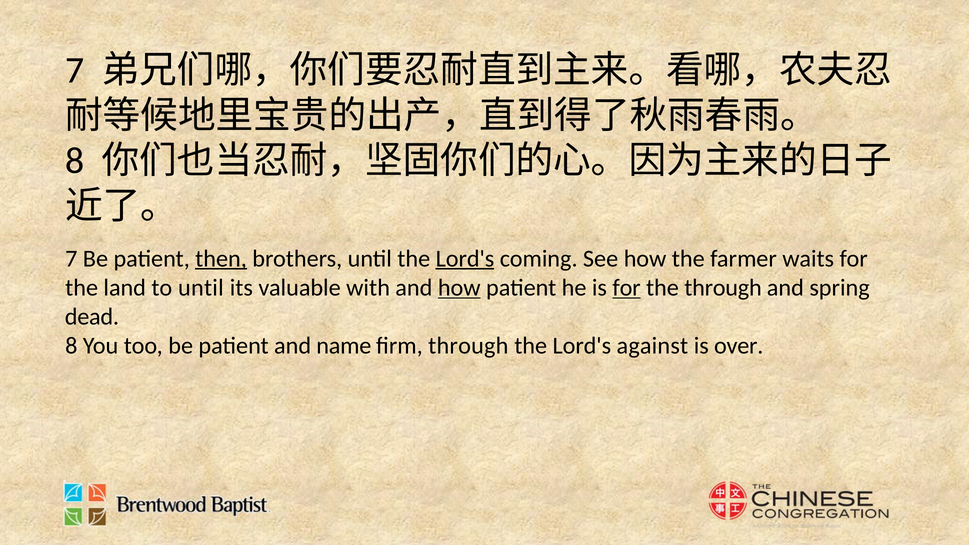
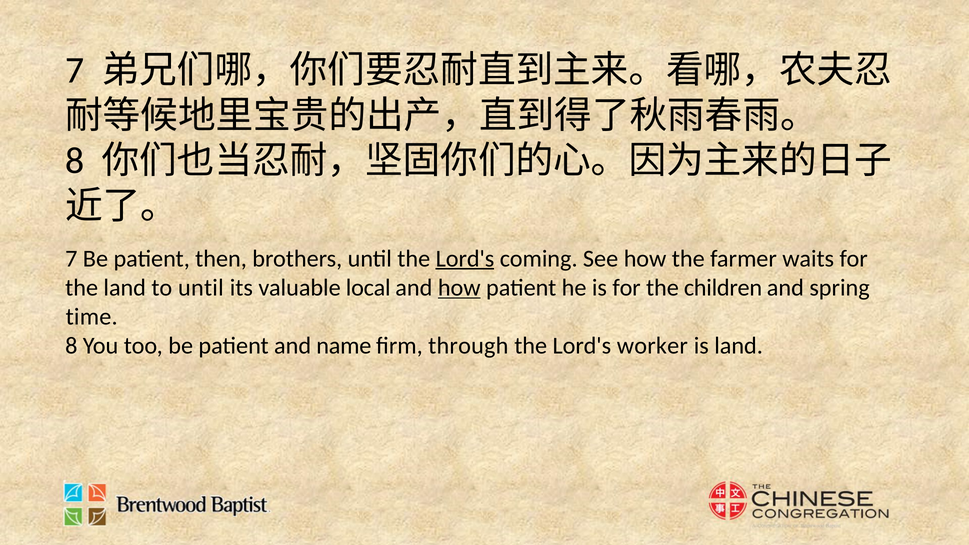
then underline: present -> none
with: with -> local
for at (627, 288) underline: present -> none
the through: through -> children
dead: dead -> time
against: against -> worker
is over: over -> land
